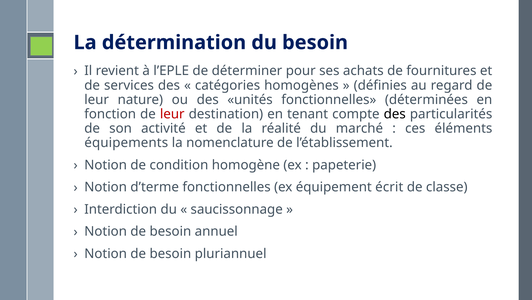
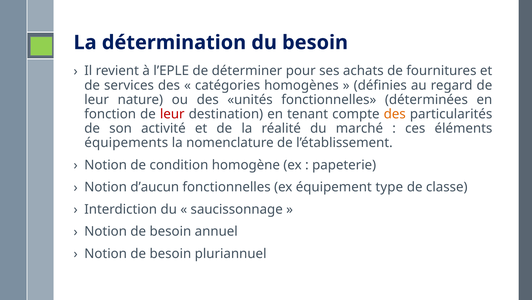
des at (395, 114) colour: black -> orange
d’terme: d’terme -> d’aucun
écrit: écrit -> type
